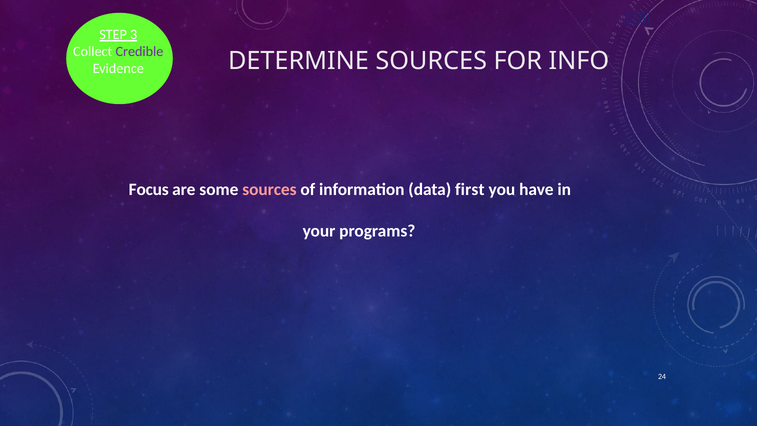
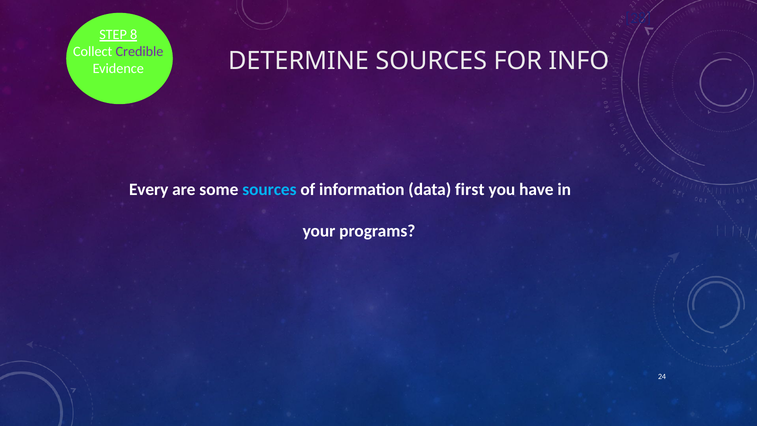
3: 3 -> 8
Focus: Focus -> Every
sources at (269, 190) colour: pink -> light blue
